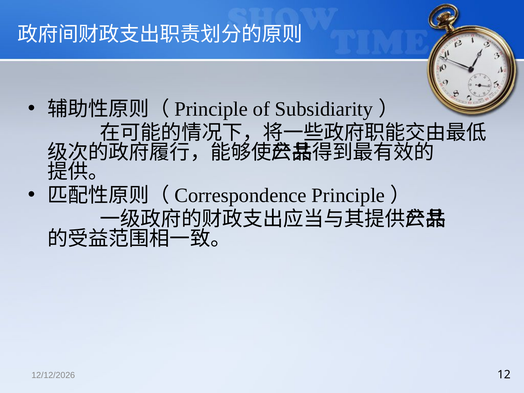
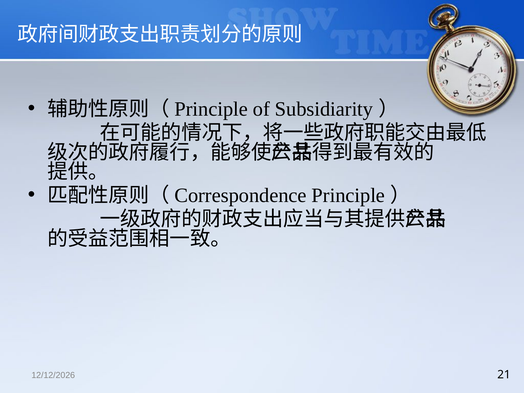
12: 12 -> 21
